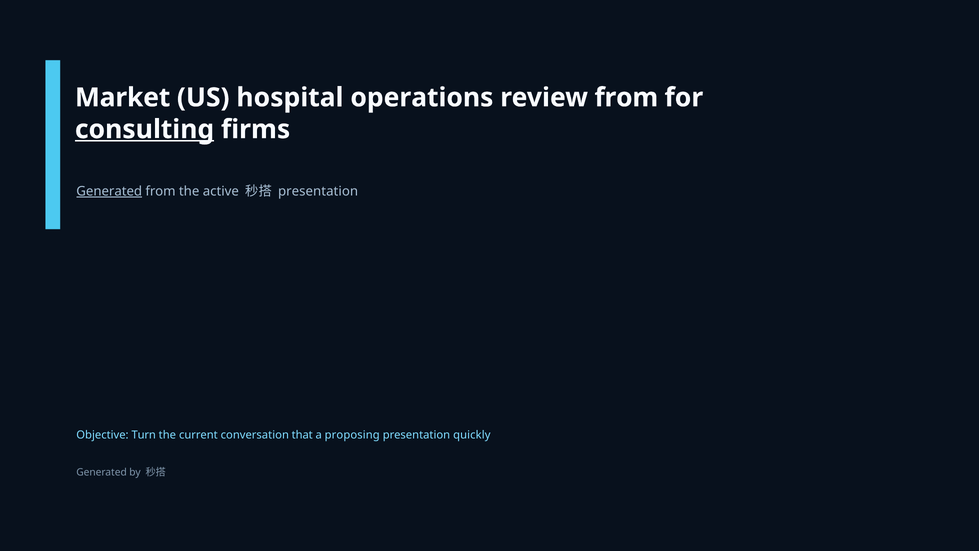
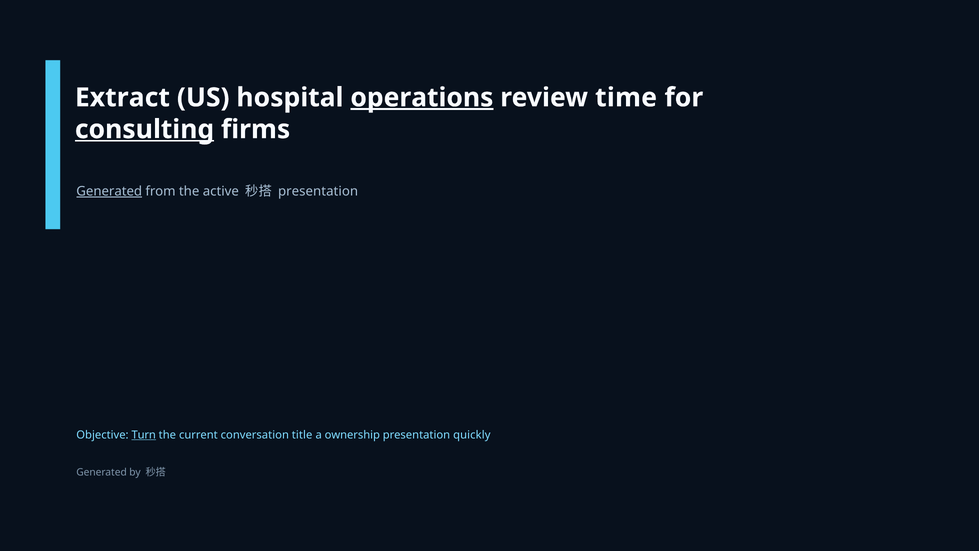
Market: Market -> Extract
operations underline: none -> present
review from: from -> time
Turn underline: none -> present
that: that -> title
proposing: proposing -> ownership
